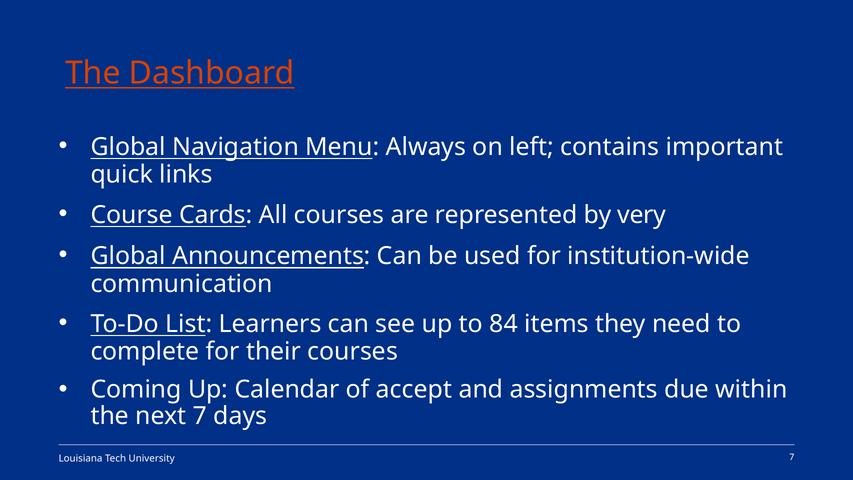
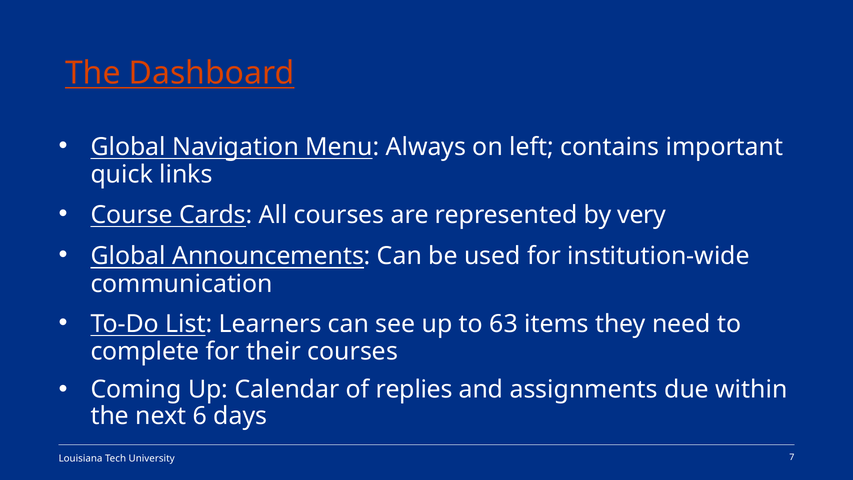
84: 84 -> 63
accept: accept -> replies
next 7: 7 -> 6
